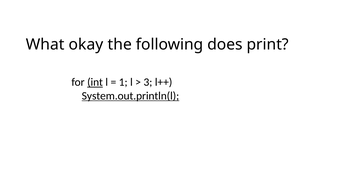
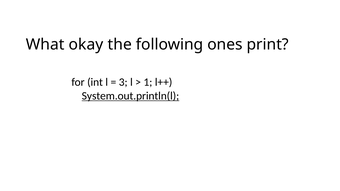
does: does -> ones
int underline: present -> none
1: 1 -> 3
3: 3 -> 1
